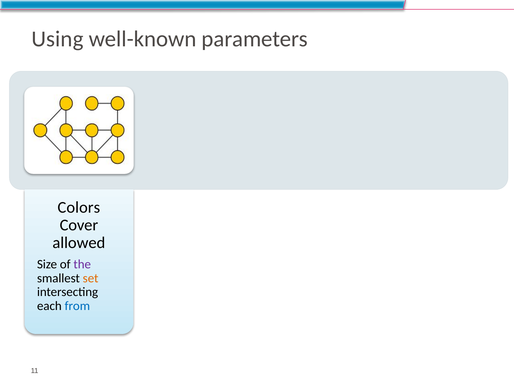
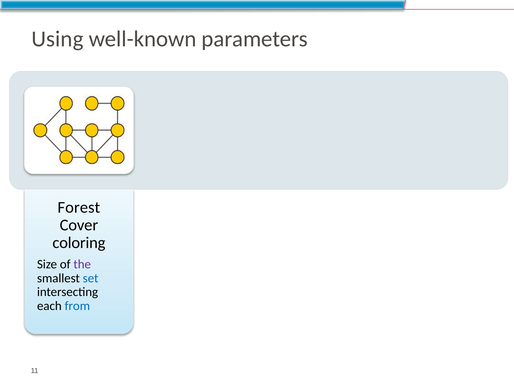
Colors: Colors -> Forest
allowed: allowed -> coloring
set colour: orange -> blue
